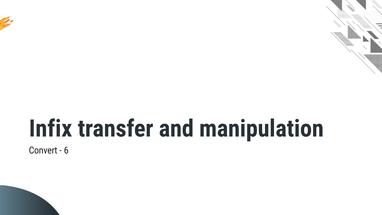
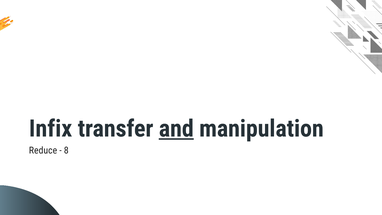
and underline: none -> present
Convert: Convert -> Reduce
6: 6 -> 8
